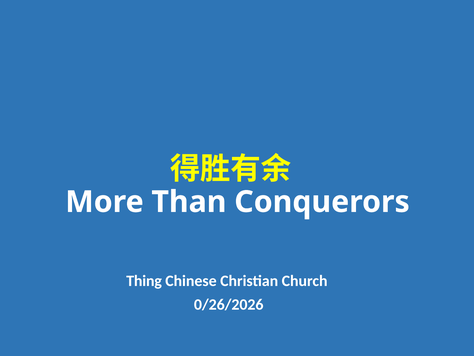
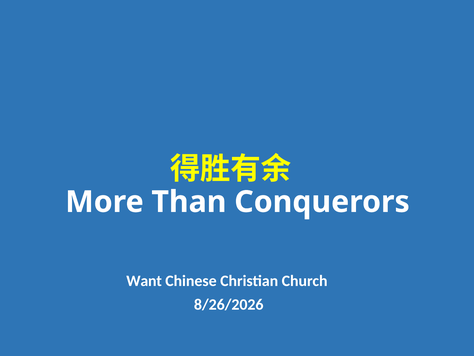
Thing: Thing -> Want
0/26/2026: 0/26/2026 -> 8/26/2026
